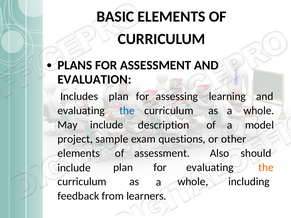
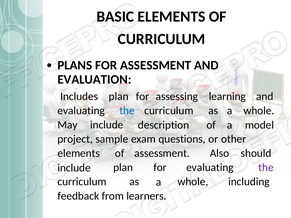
the at (266, 168) colour: orange -> purple
